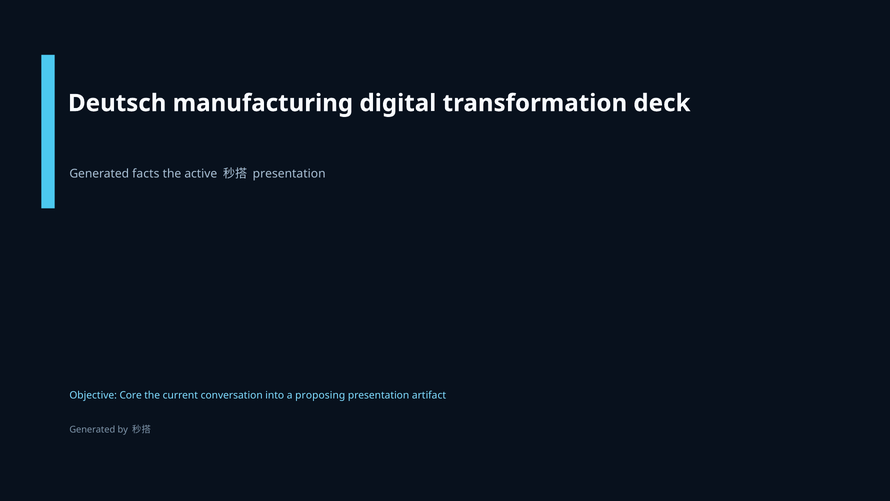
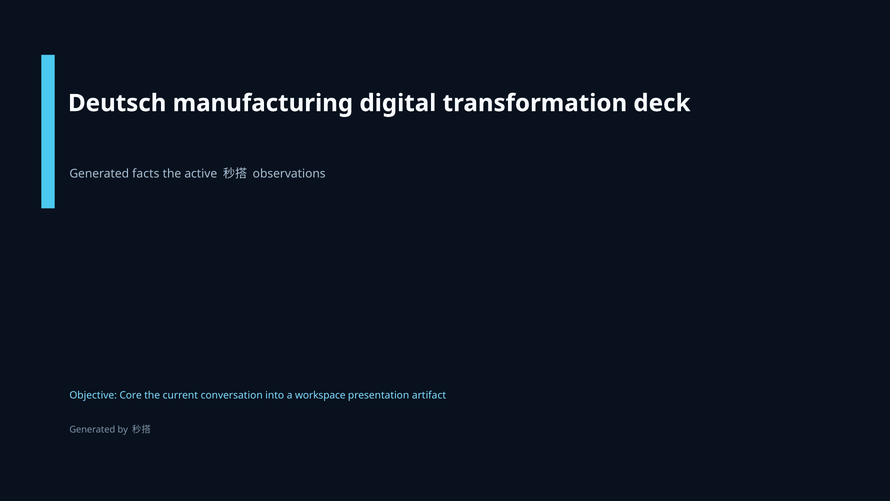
presentation at (289, 174): presentation -> observations
proposing: proposing -> workspace
